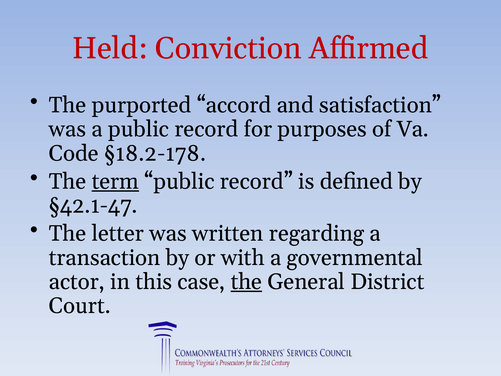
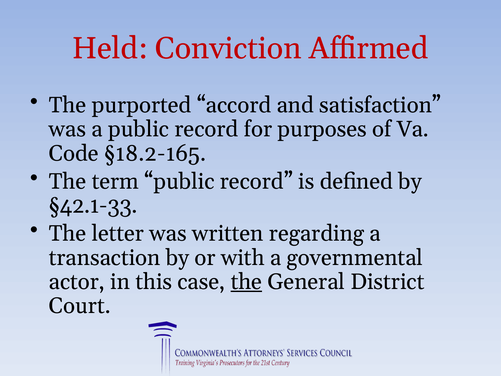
§18.2-178: §18.2-178 -> §18.2-165
term underline: present -> none
§42.1-47: §42.1-47 -> §42.1-33
